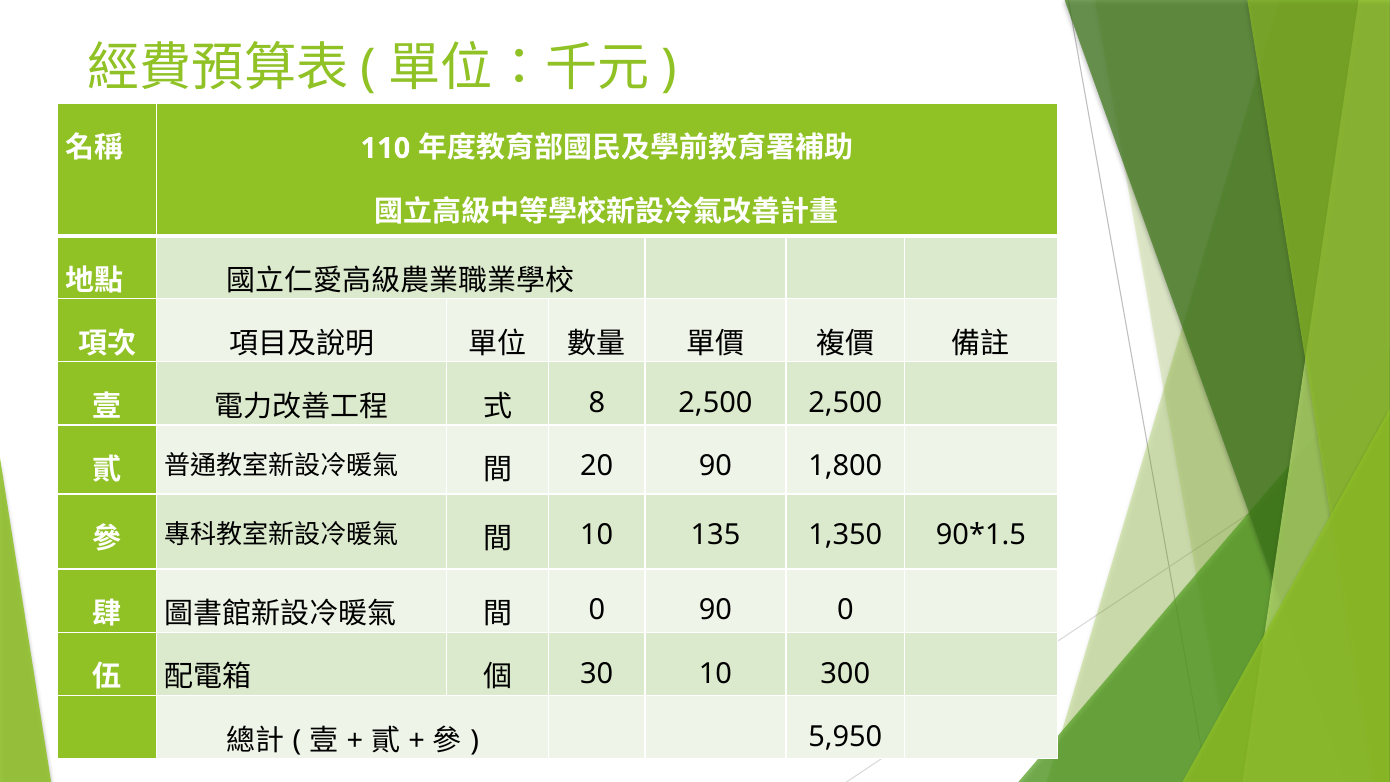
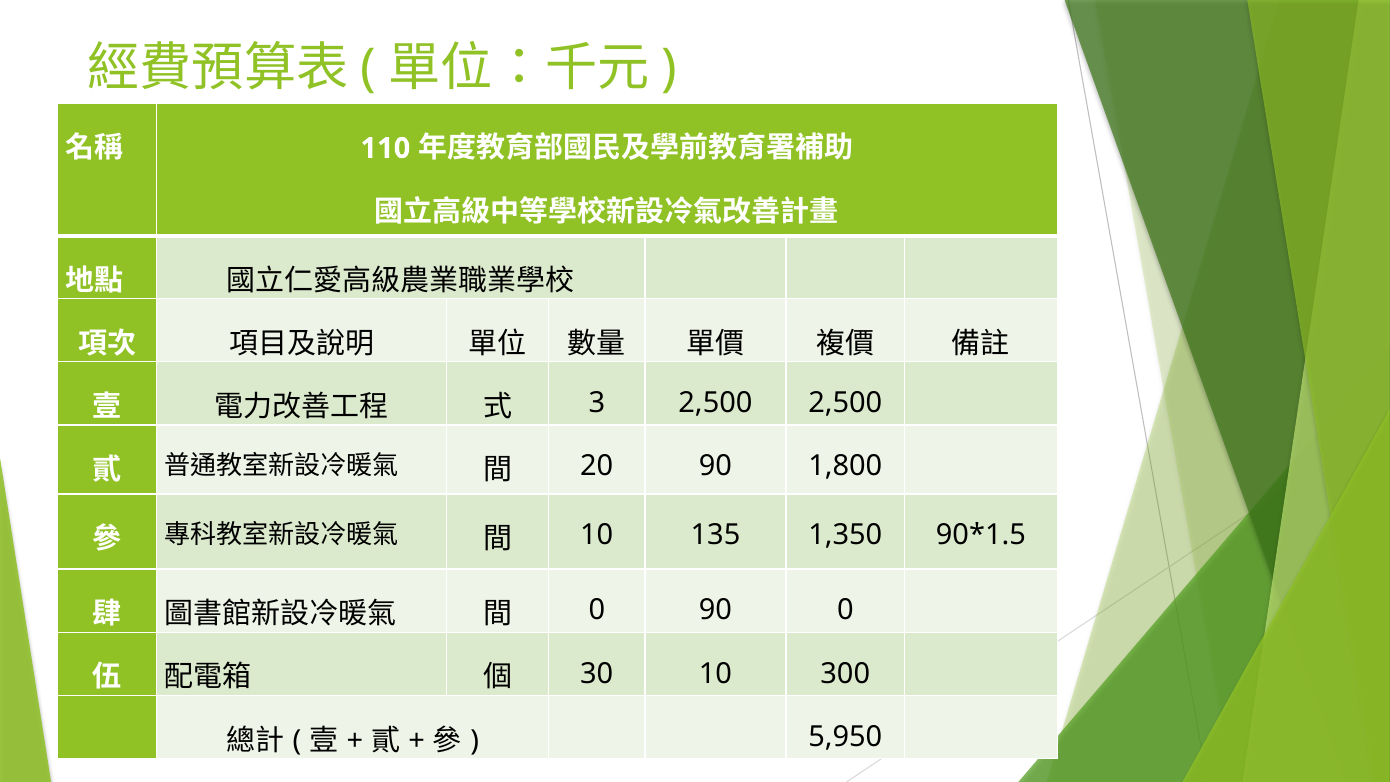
8: 8 -> 3
